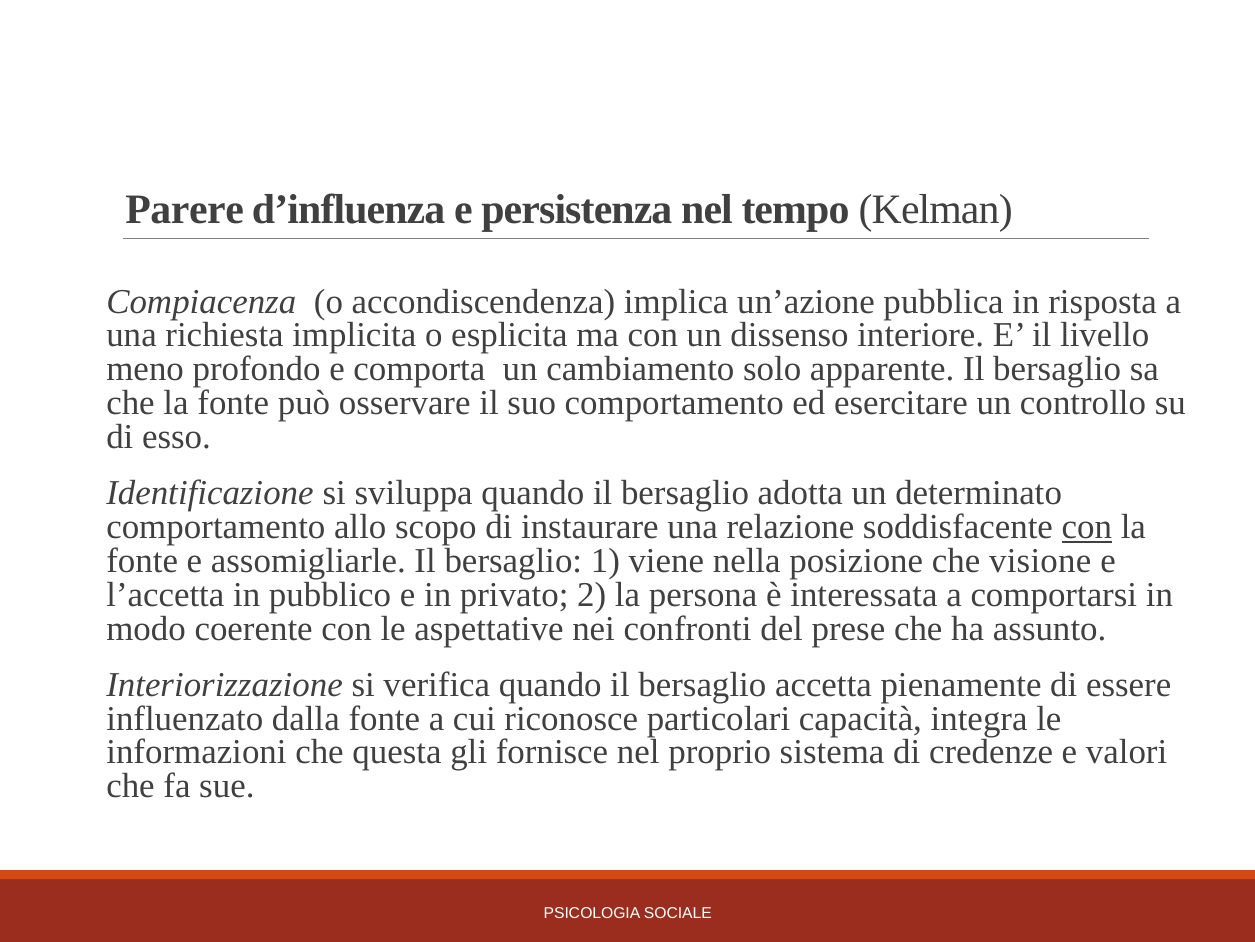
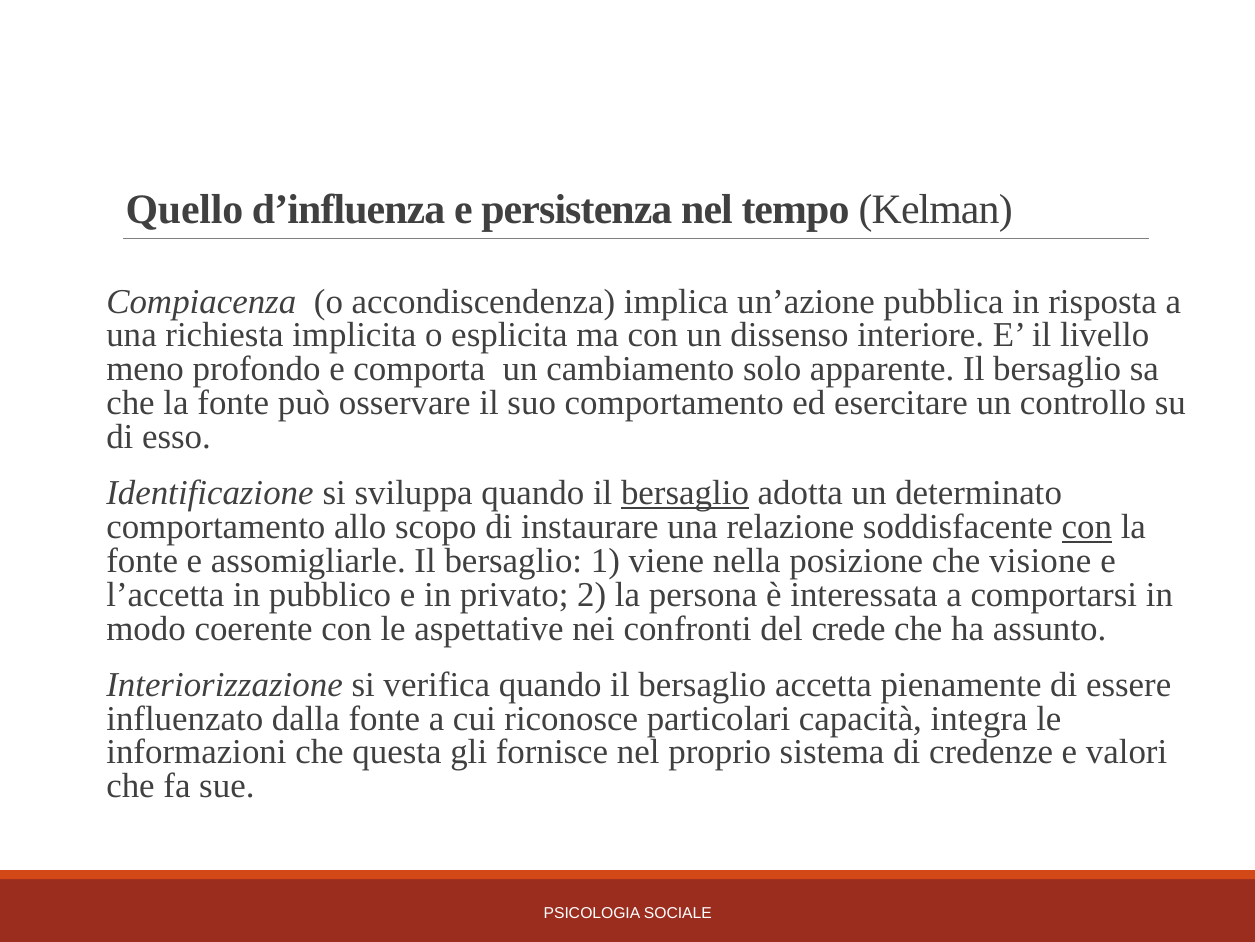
Parere: Parere -> Quello
bersaglio at (685, 493) underline: none -> present
prese: prese -> crede
